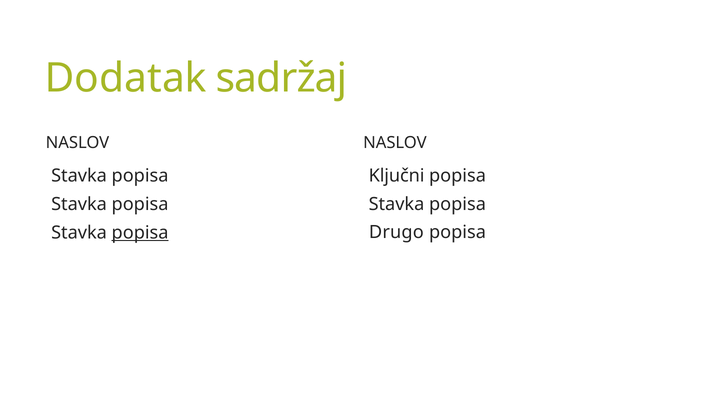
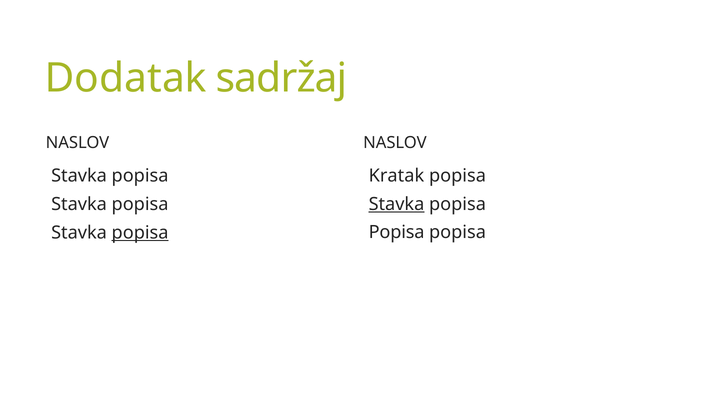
Ključni: Ključni -> Kratak
Stavka at (396, 204) underline: none -> present
Drugo at (396, 232): Drugo -> Popisa
